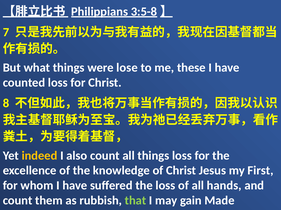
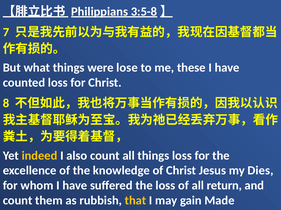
First: First -> Dies
hands: hands -> return
that colour: light green -> yellow
